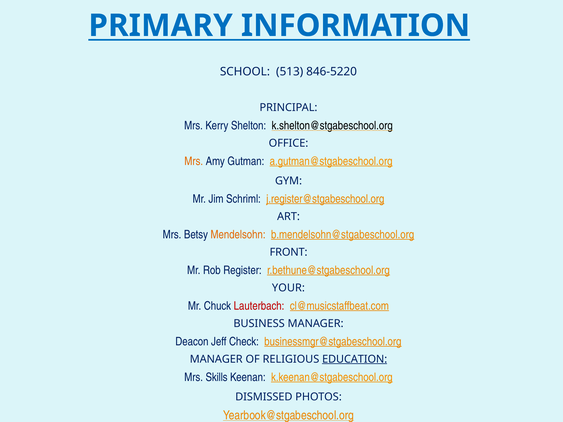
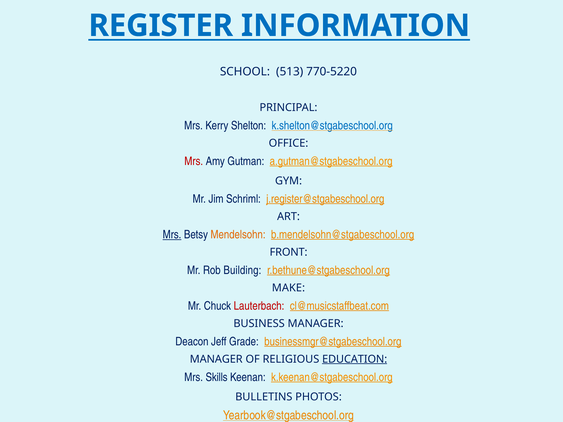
PRIMARY: PRIMARY -> REGISTER
846-5220: 846-5220 -> 770-5220
k.shelton@stgabeschool.org colour: black -> blue
Mrs at (194, 161) colour: orange -> red
Mrs at (172, 235) underline: none -> present
Register: Register -> Building
YOUR: YOUR -> MAKE
Check: Check -> Grade
DISMISSED: DISMISSED -> BULLETINS
